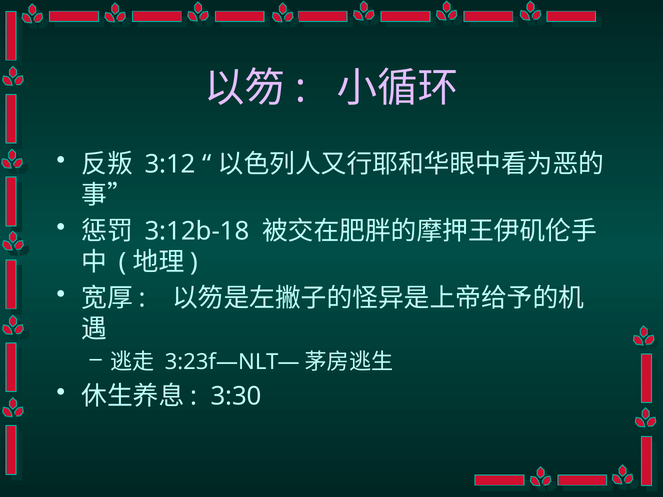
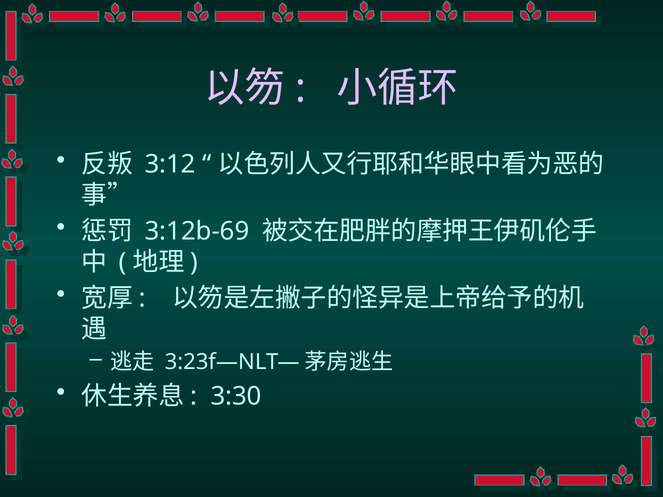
3:12b-18: 3:12b-18 -> 3:12b-69
